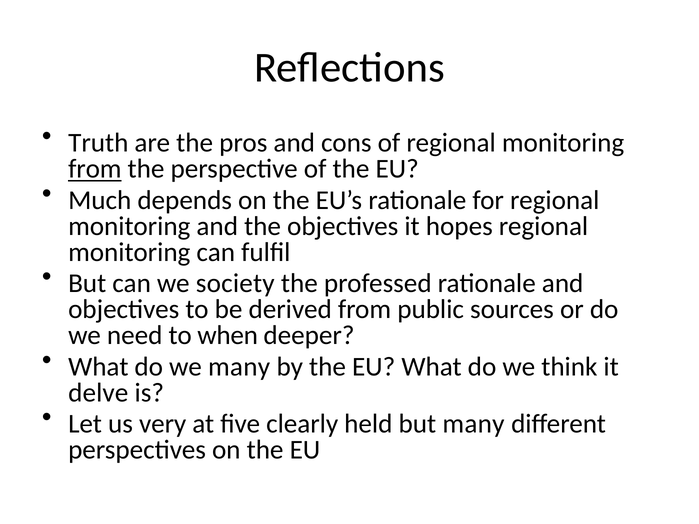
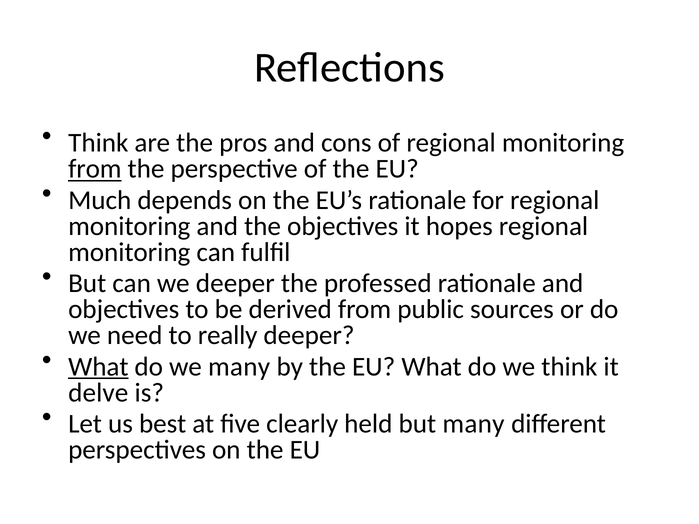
Truth at (98, 143): Truth -> Think
we society: society -> deeper
when: when -> really
What at (98, 367) underline: none -> present
very: very -> best
